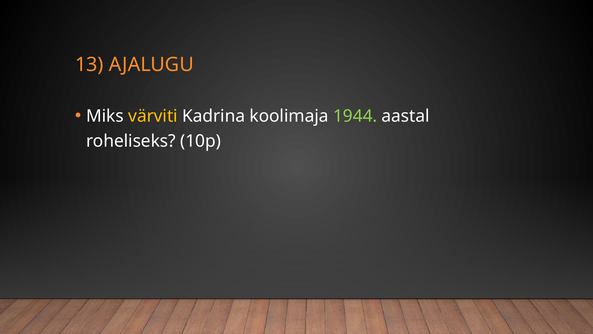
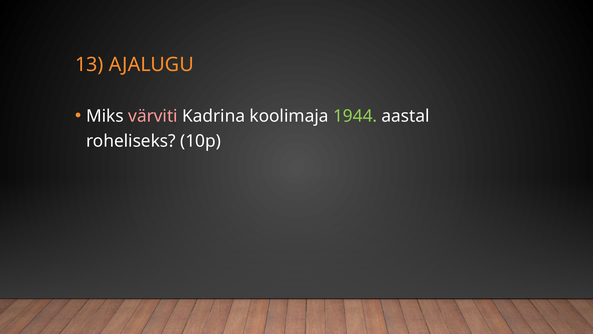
värviti colour: yellow -> pink
